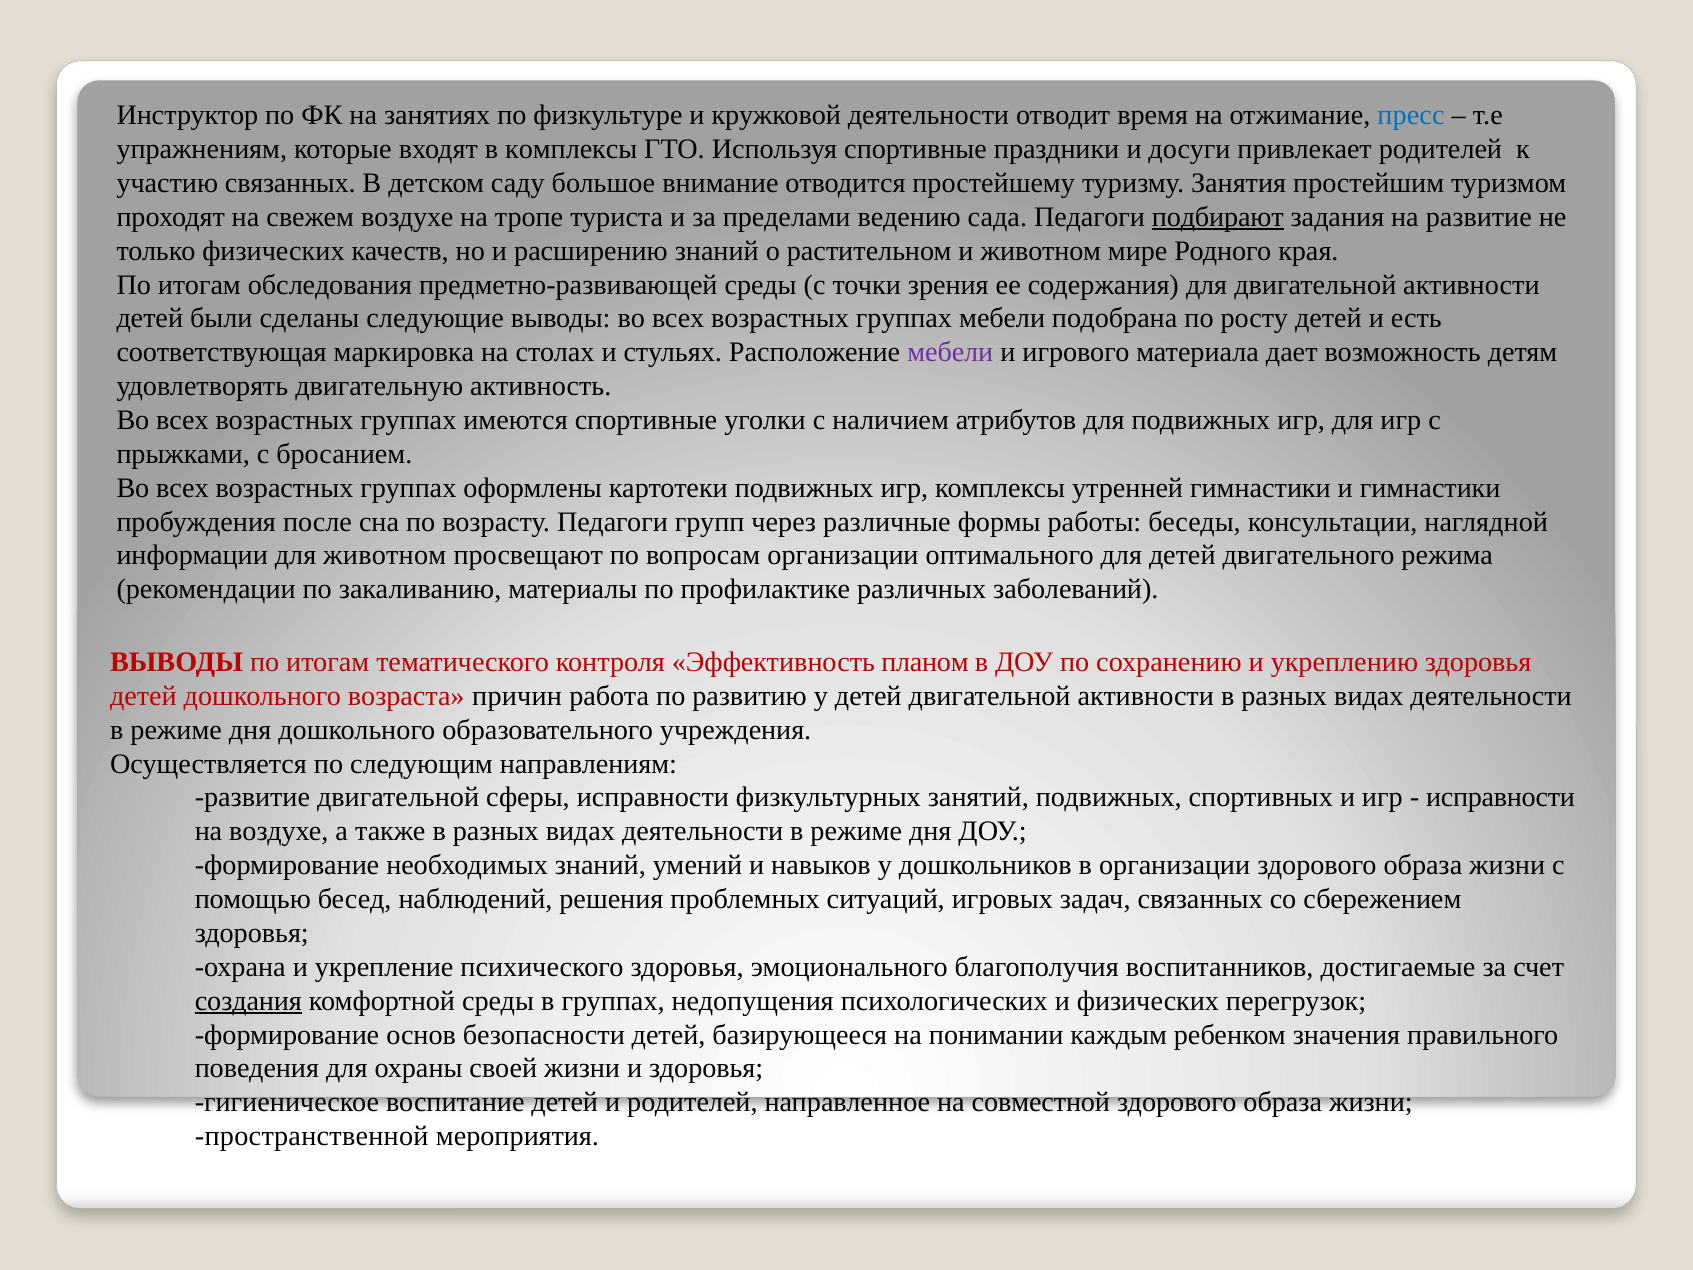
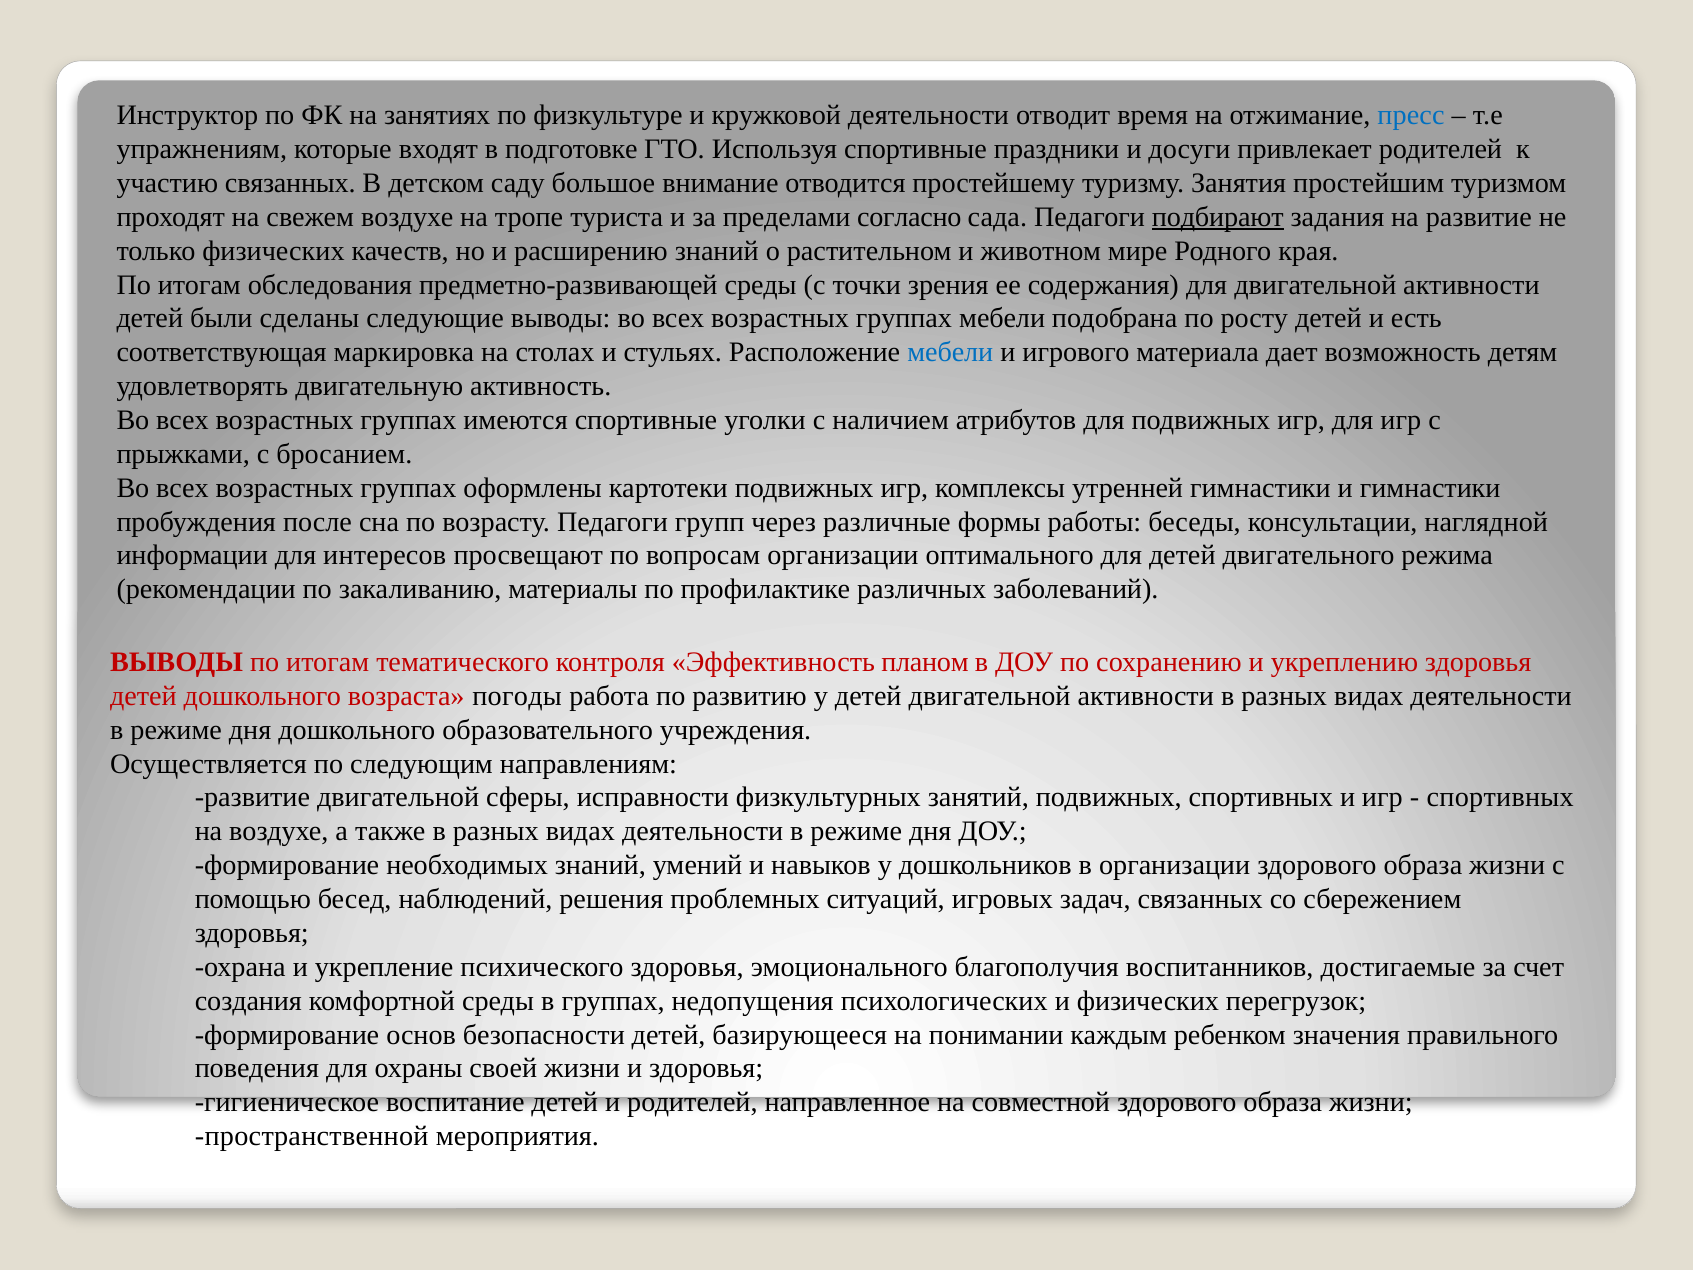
в комплексы: комплексы -> подготовке
ведению: ведению -> согласно
мебели at (950, 352) colour: purple -> blue
для животном: животном -> интересов
причин: причин -> погоды
исправности at (1500, 797): исправности -> спортивных
создания underline: present -> none
